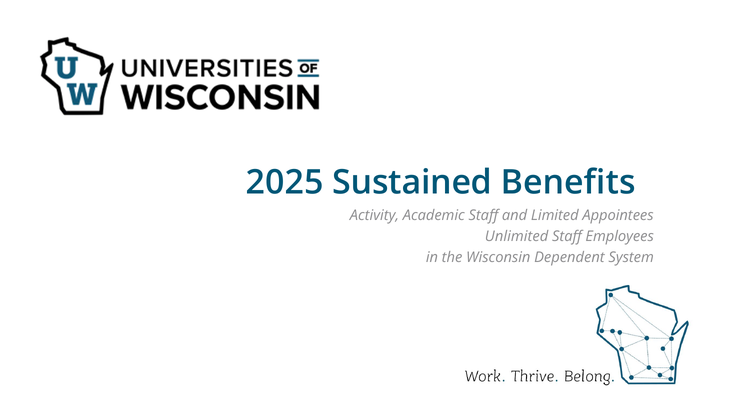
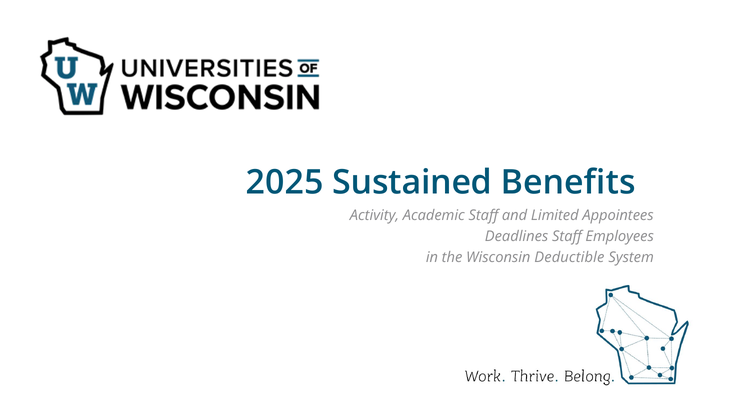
Unlimited: Unlimited -> Deadlines
Dependent: Dependent -> Deductible
